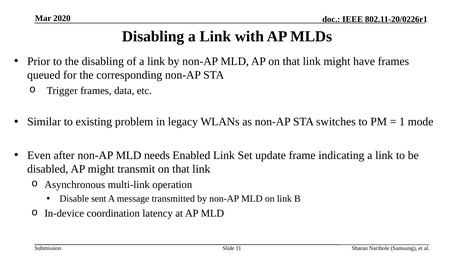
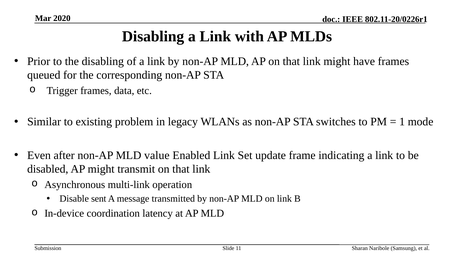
needs: needs -> value
